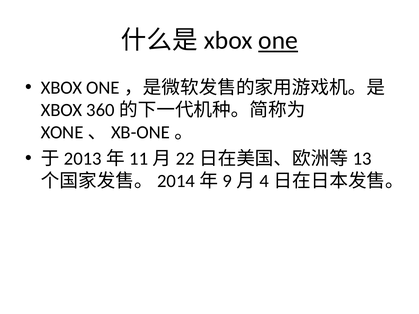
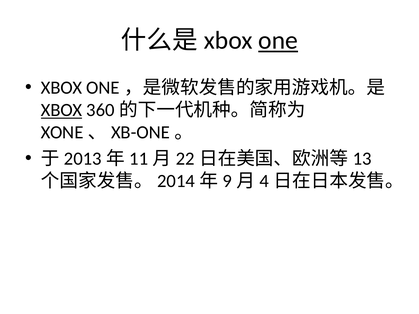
XBOX at (62, 110) underline: none -> present
